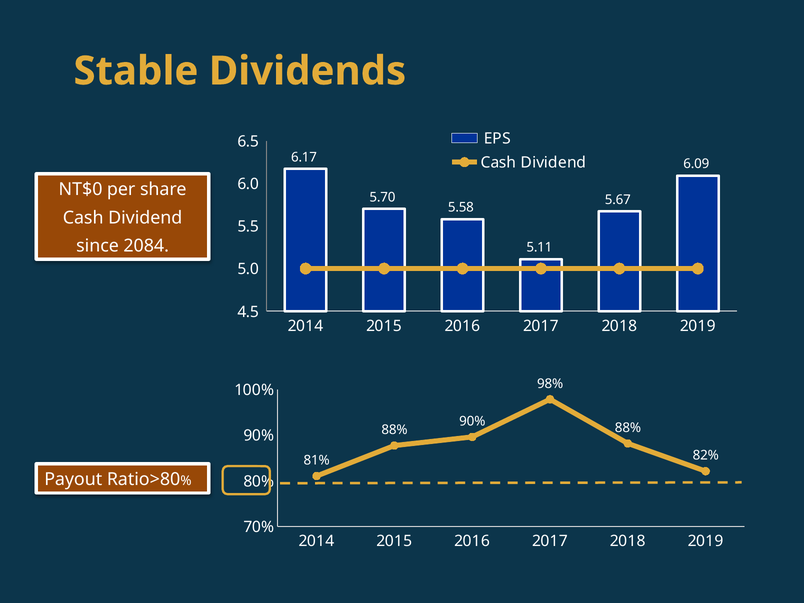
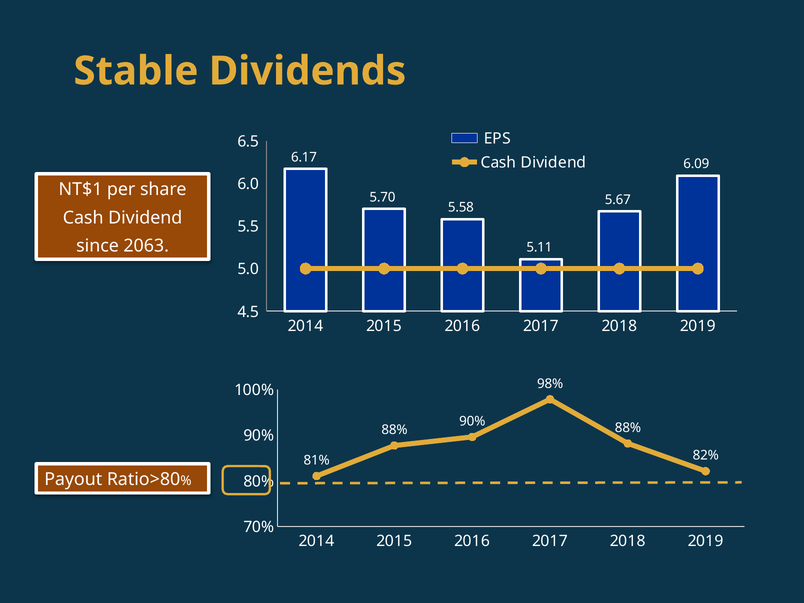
NT$0: NT$0 -> NT$1
2084: 2084 -> 2063
